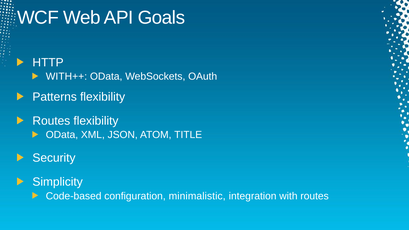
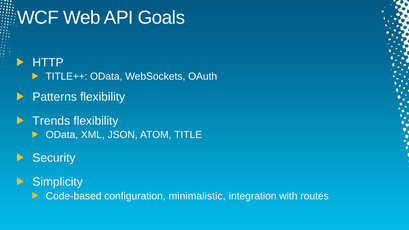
WITH++: WITH++ -> TITLE++
Routes at (51, 121): Routes -> Trends
